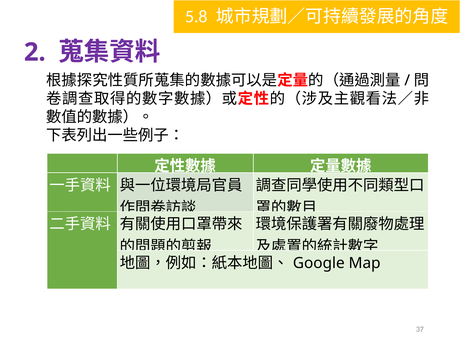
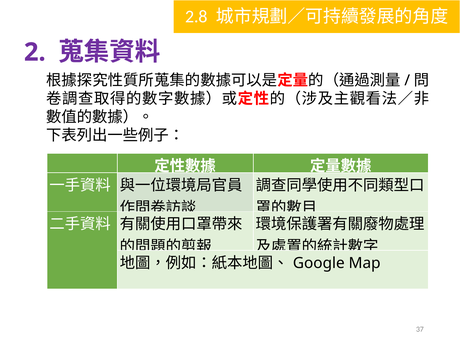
5.8: 5.8 -> 2.8
